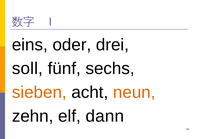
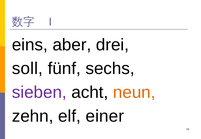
oder: oder -> aber
sieben colour: orange -> purple
dann: dann -> einer
